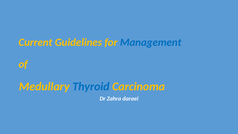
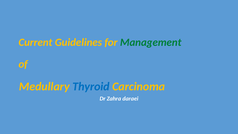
Management colour: blue -> green
